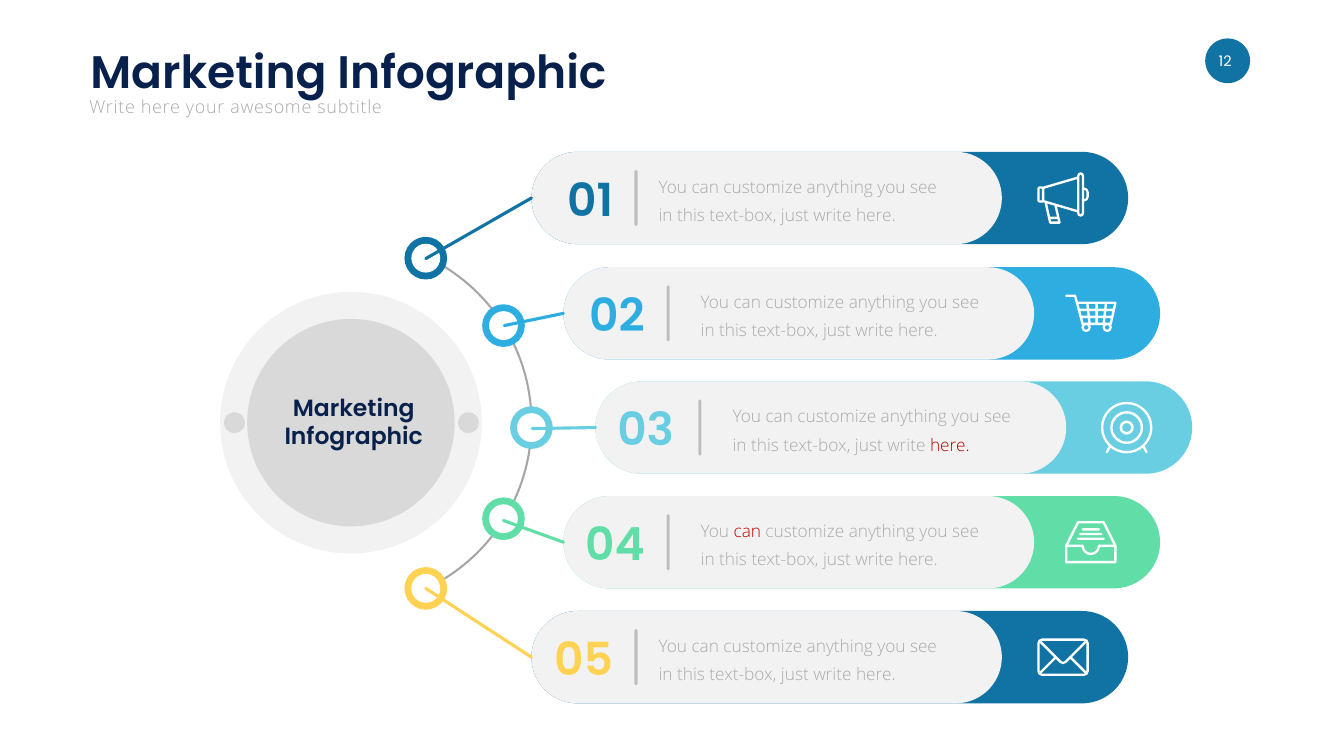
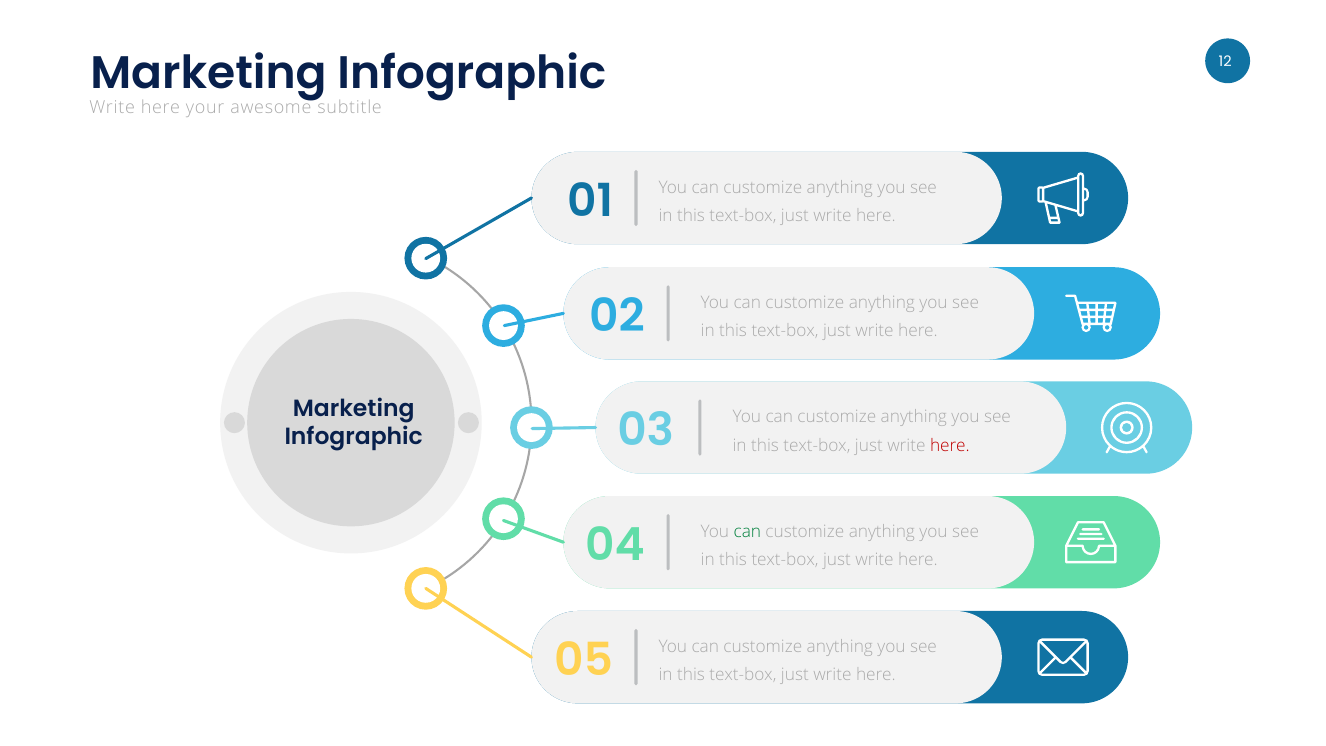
can at (747, 532) colour: red -> green
